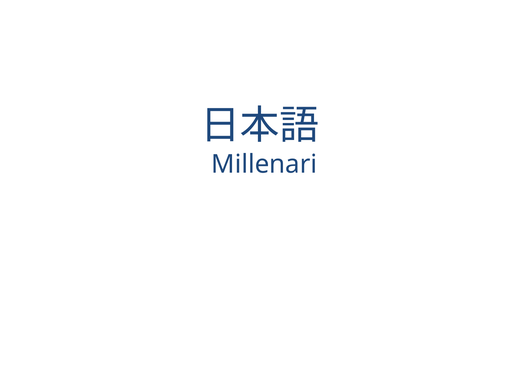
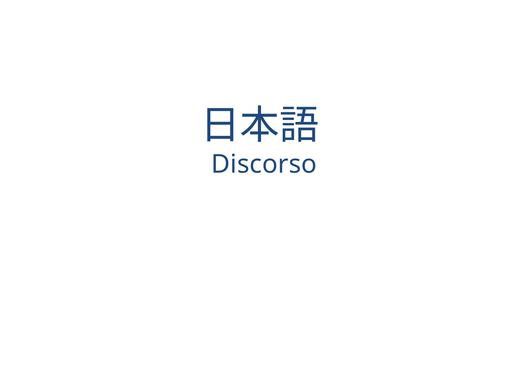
Millenari: Millenari -> Discorso
